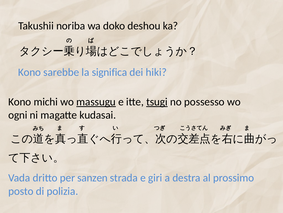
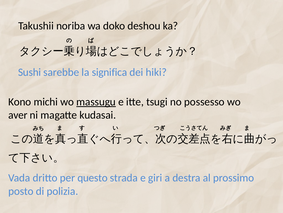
Kono at (30, 72): Kono -> Sushi
tsugi underline: present -> none
ogni: ogni -> aver
sanzen: sanzen -> questo
